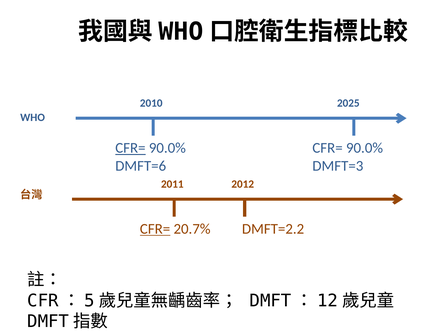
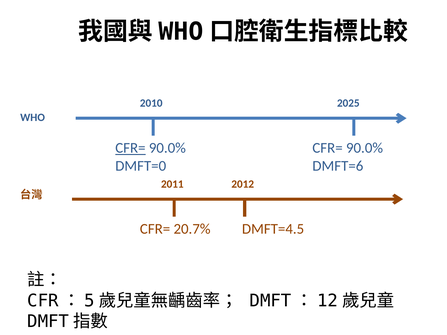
DMFT=6: DMFT=6 -> DMFT=0
DMFT=3: DMFT=3 -> DMFT=6
CFR= at (155, 229) underline: present -> none
DMFT=2.2: DMFT=2.2 -> DMFT=4.5
